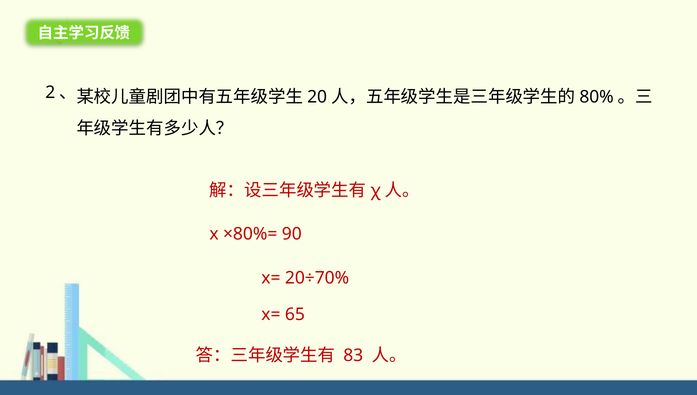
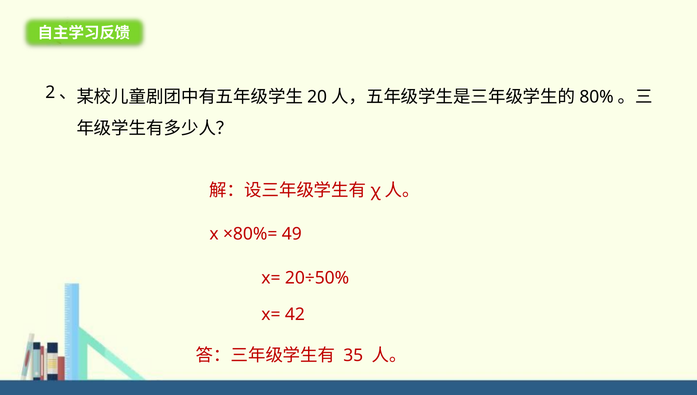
90: 90 -> 49
20÷70%: 20÷70% -> 20÷50%
65: 65 -> 42
83: 83 -> 35
